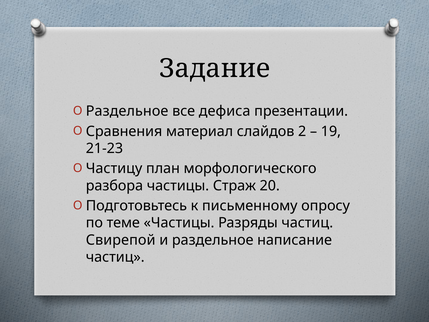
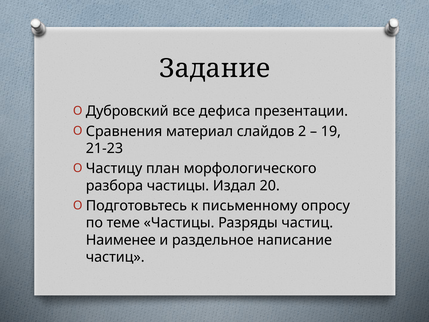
Раздельное at (127, 111): Раздельное -> Дубровский
Страж: Страж -> Издал
Свирепой: Свирепой -> Наименее
